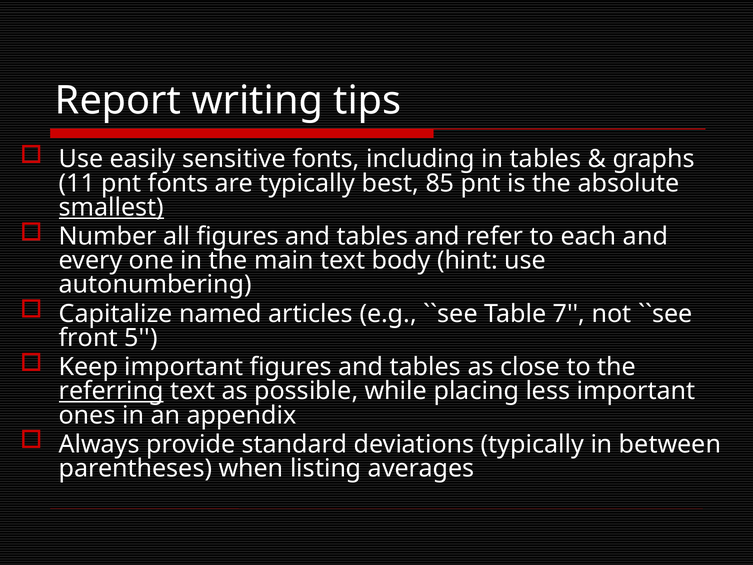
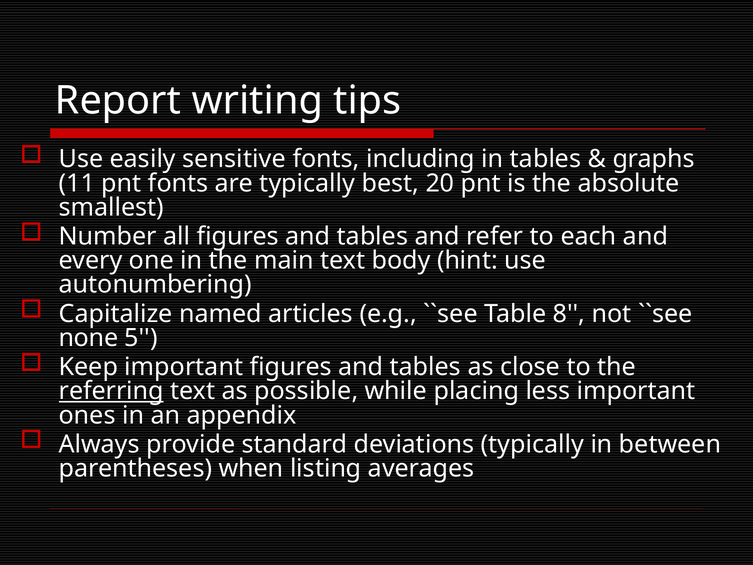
85: 85 -> 20
smallest underline: present -> none
7: 7 -> 8
front: front -> none
